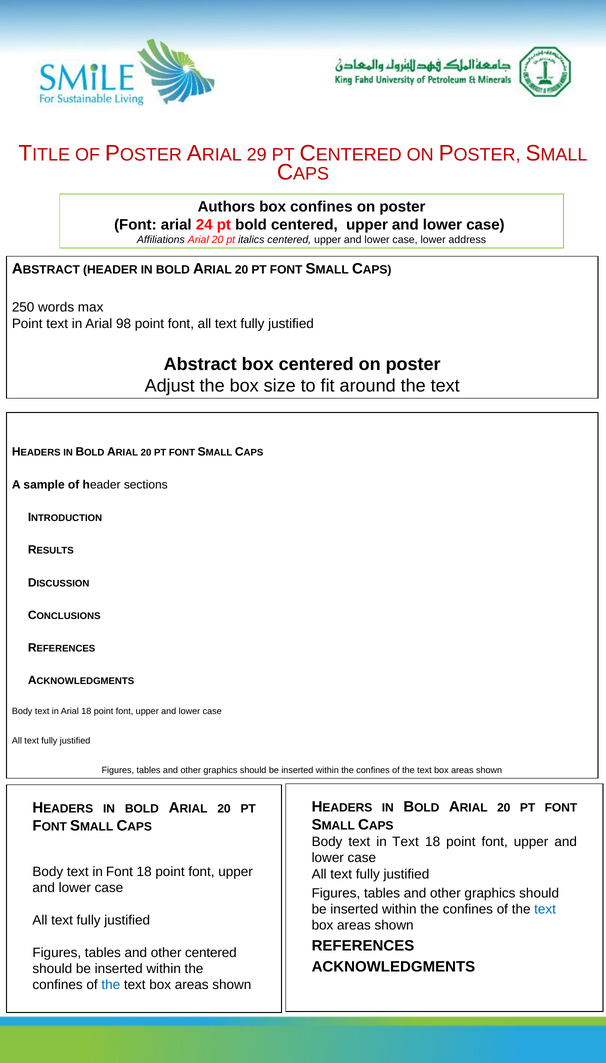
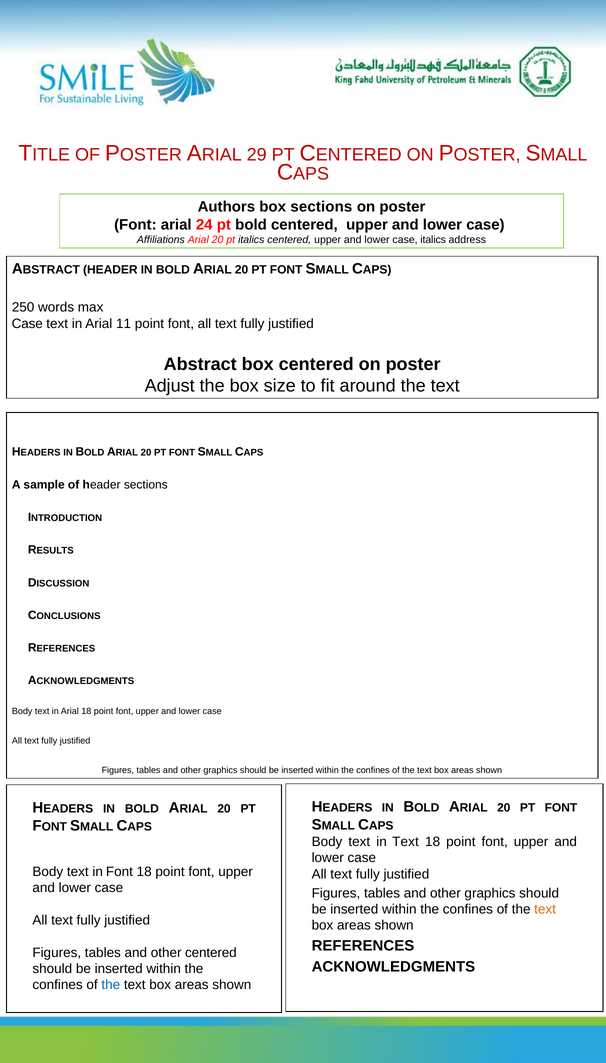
box confines: confines -> sections
case lower: lower -> italics
Point at (27, 324): Point -> Case
98: 98 -> 11
text at (545, 909) colour: blue -> orange
